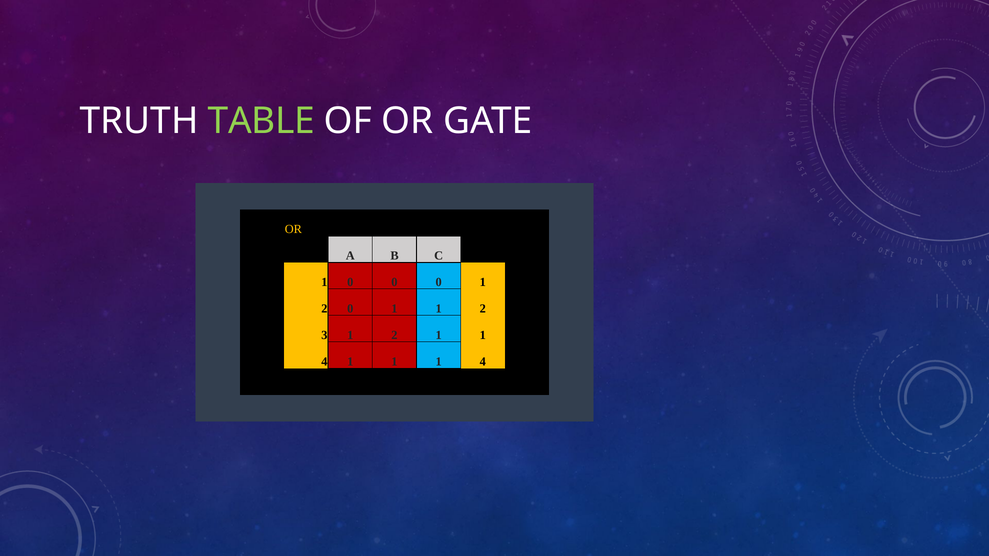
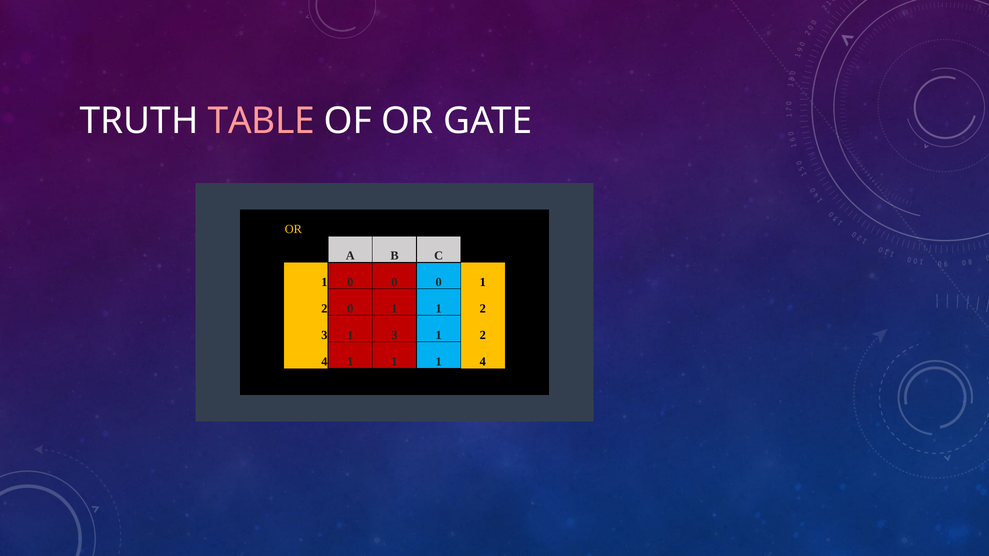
TABLE colour: light green -> pink
3 1 2: 2 -> 3
1 at (483, 335): 1 -> 2
